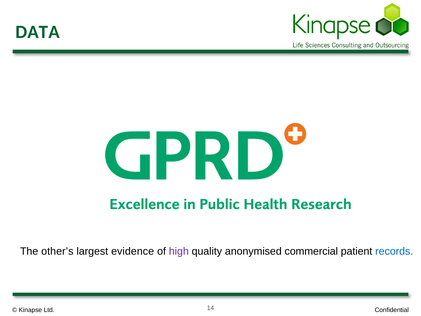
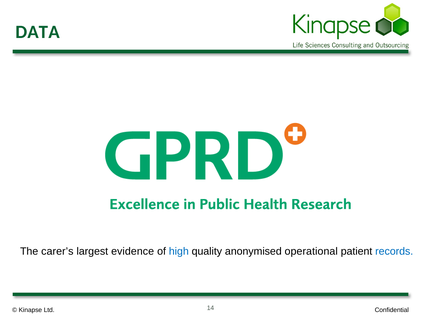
other’s: other’s -> carer’s
high colour: purple -> blue
commercial: commercial -> operational
